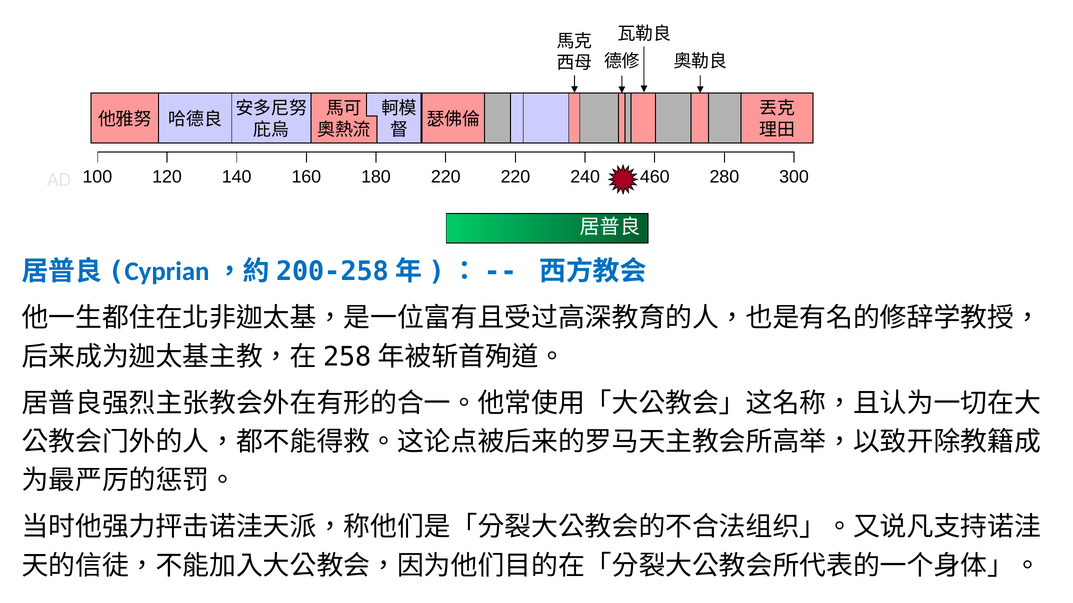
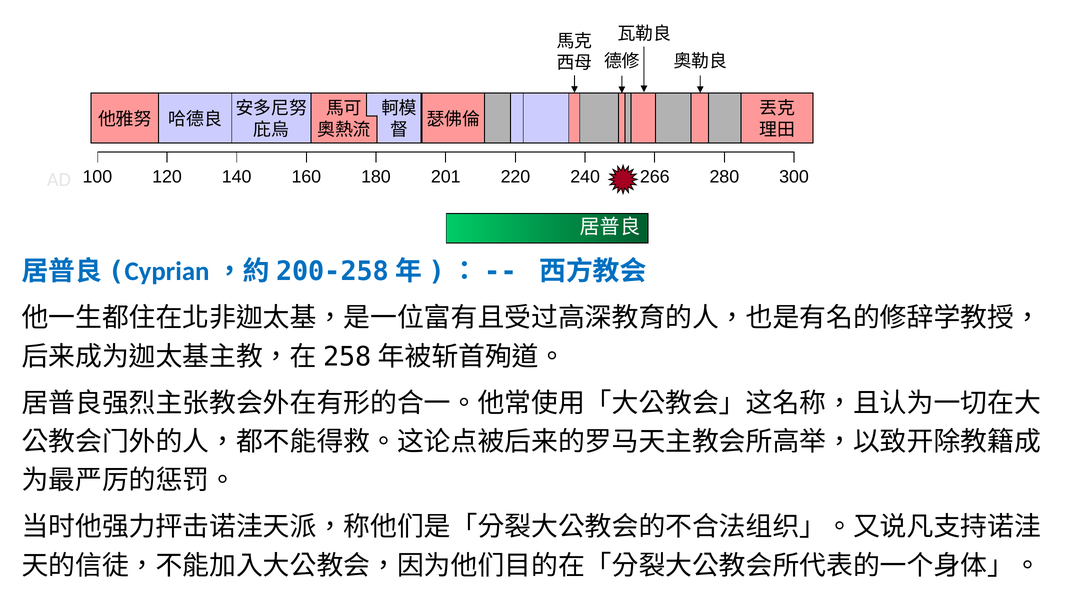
180 220: 220 -> 201
460: 460 -> 266
